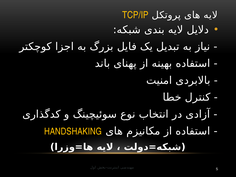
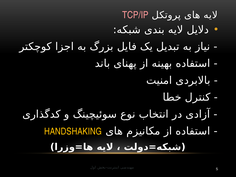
TCP/IP colour: yellow -> pink
